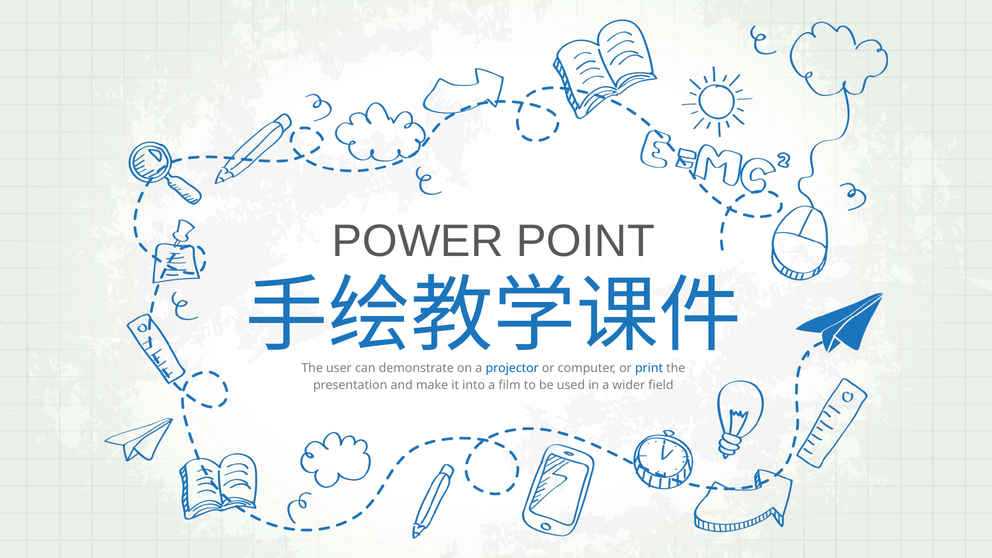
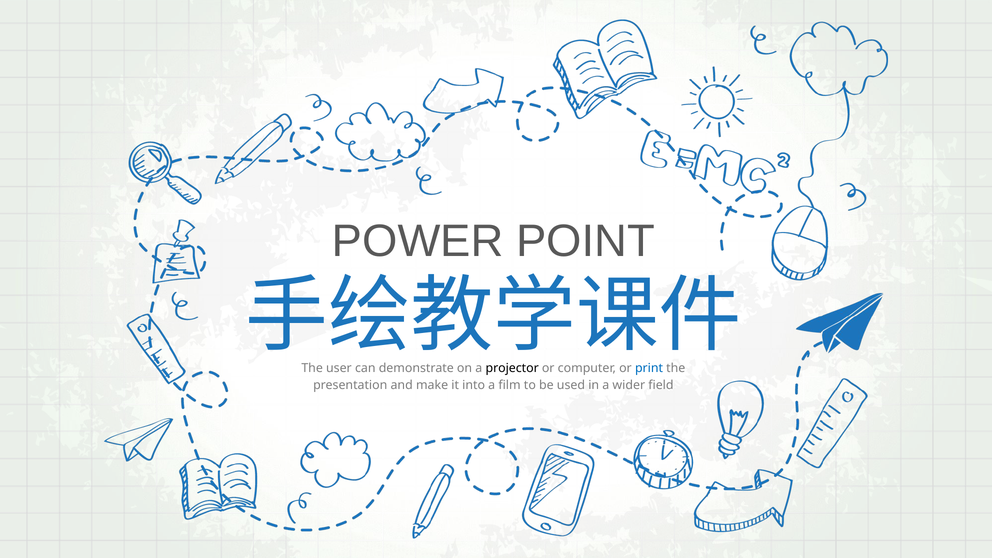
projector colour: blue -> black
